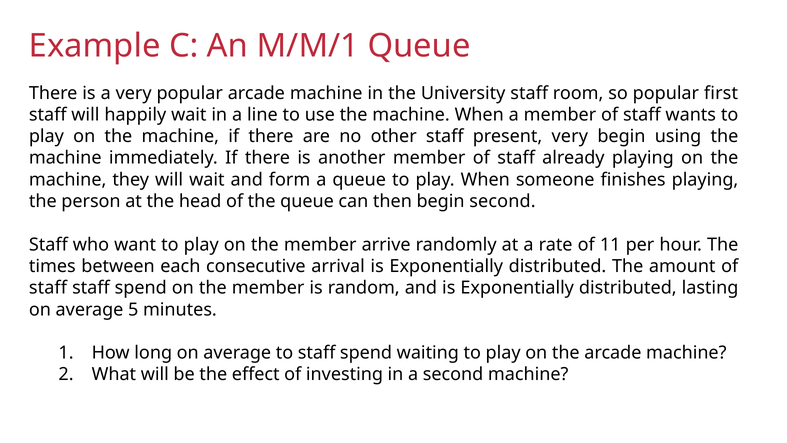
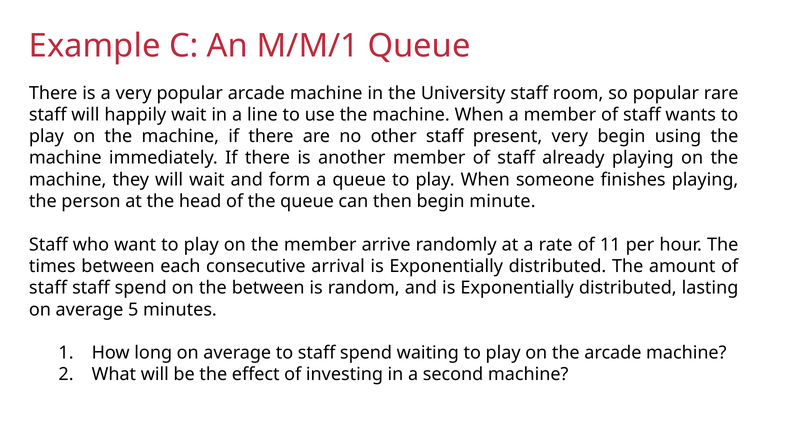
first: first -> rare
begin second: second -> minute
spend on the member: member -> between
